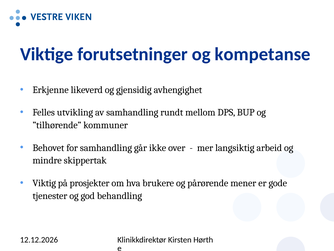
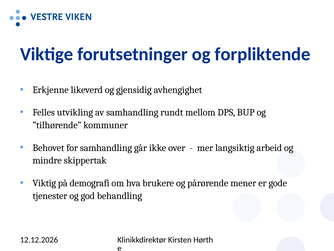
kompetanse: kompetanse -> forpliktende
prosjekter: prosjekter -> demografi
